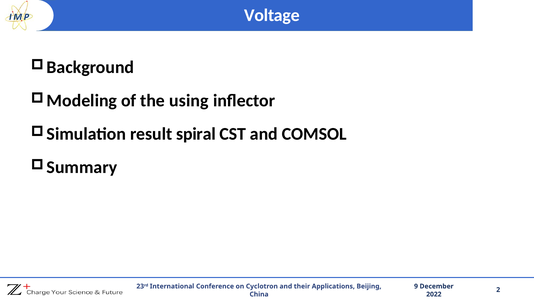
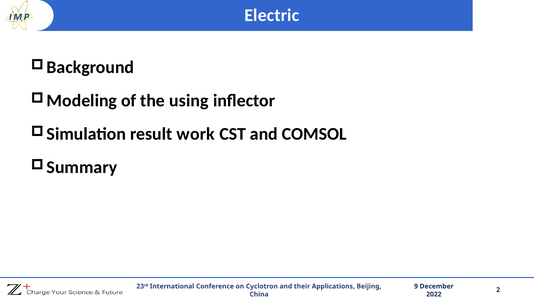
Voltage: Voltage -> Electric
spiral: spiral -> work
